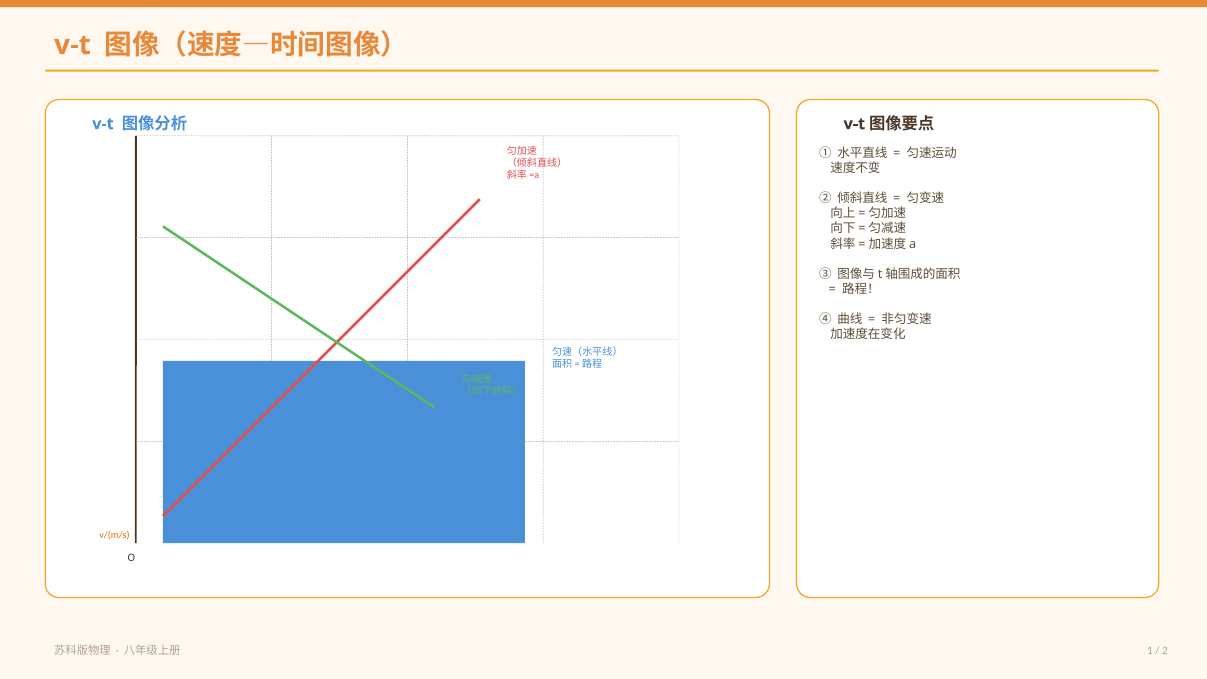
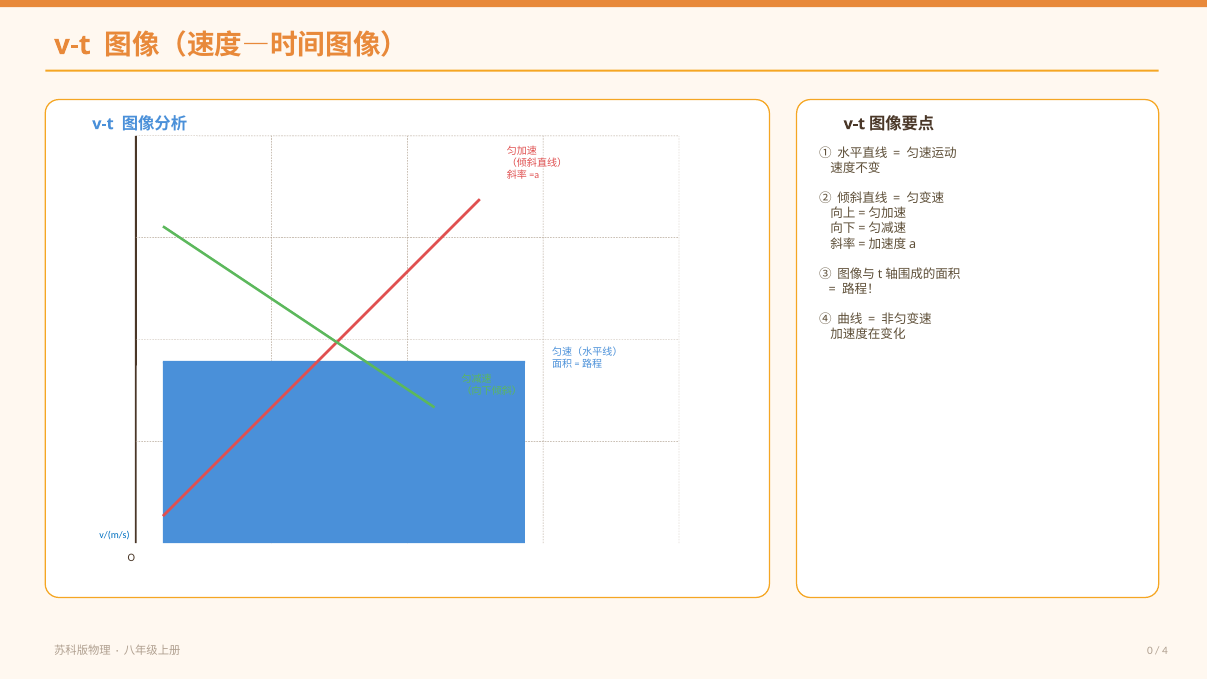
v/(m/s colour: orange -> blue
1: 1 -> 0
2: 2 -> 4
